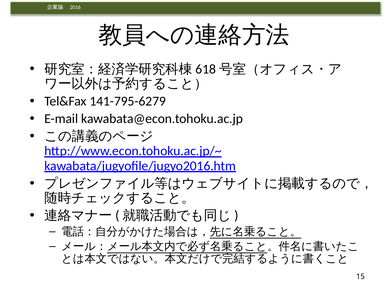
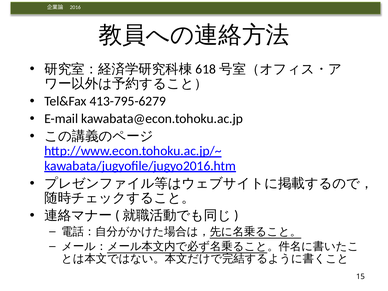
141-795-6279: 141-795-6279 -> 413-795-6279
